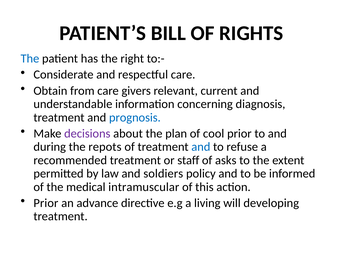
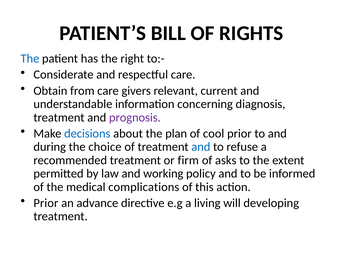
prognosis colour: blue -> purple
decisions colour: purple -> blue
repots: repots -> choice
staff: staff -> firm
soldiers: soldiers -> working
intramuscular: intramuscular -> complications
